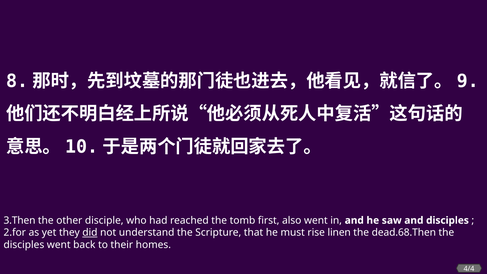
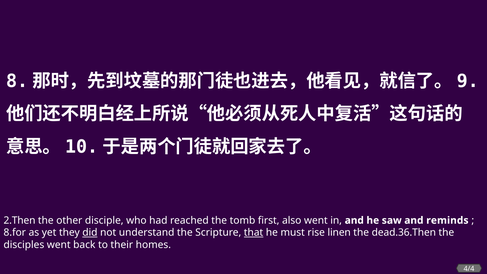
3.Then: 3.Then -> 2.Then
and disciples: disciples -> reminds
2.for: 2.for -> 8.for
that underline: none -> present
dead.68.Then: dead.68.Then -> dead.36.Then
